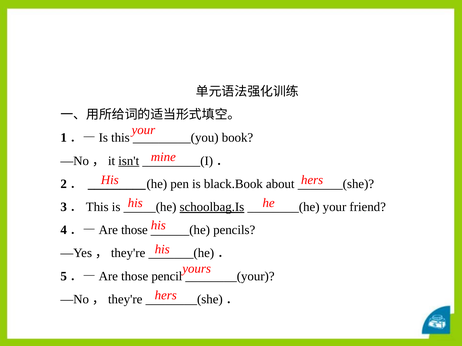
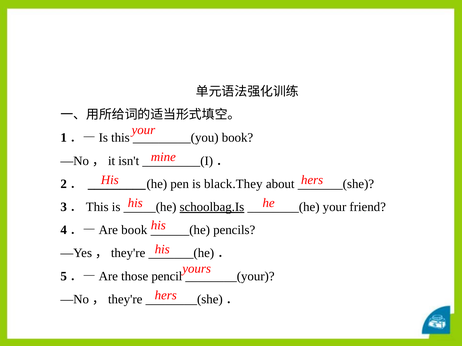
isn't underline: present -> none
black.Book: black.Book -> black.They
4．—Are those: those -> book
